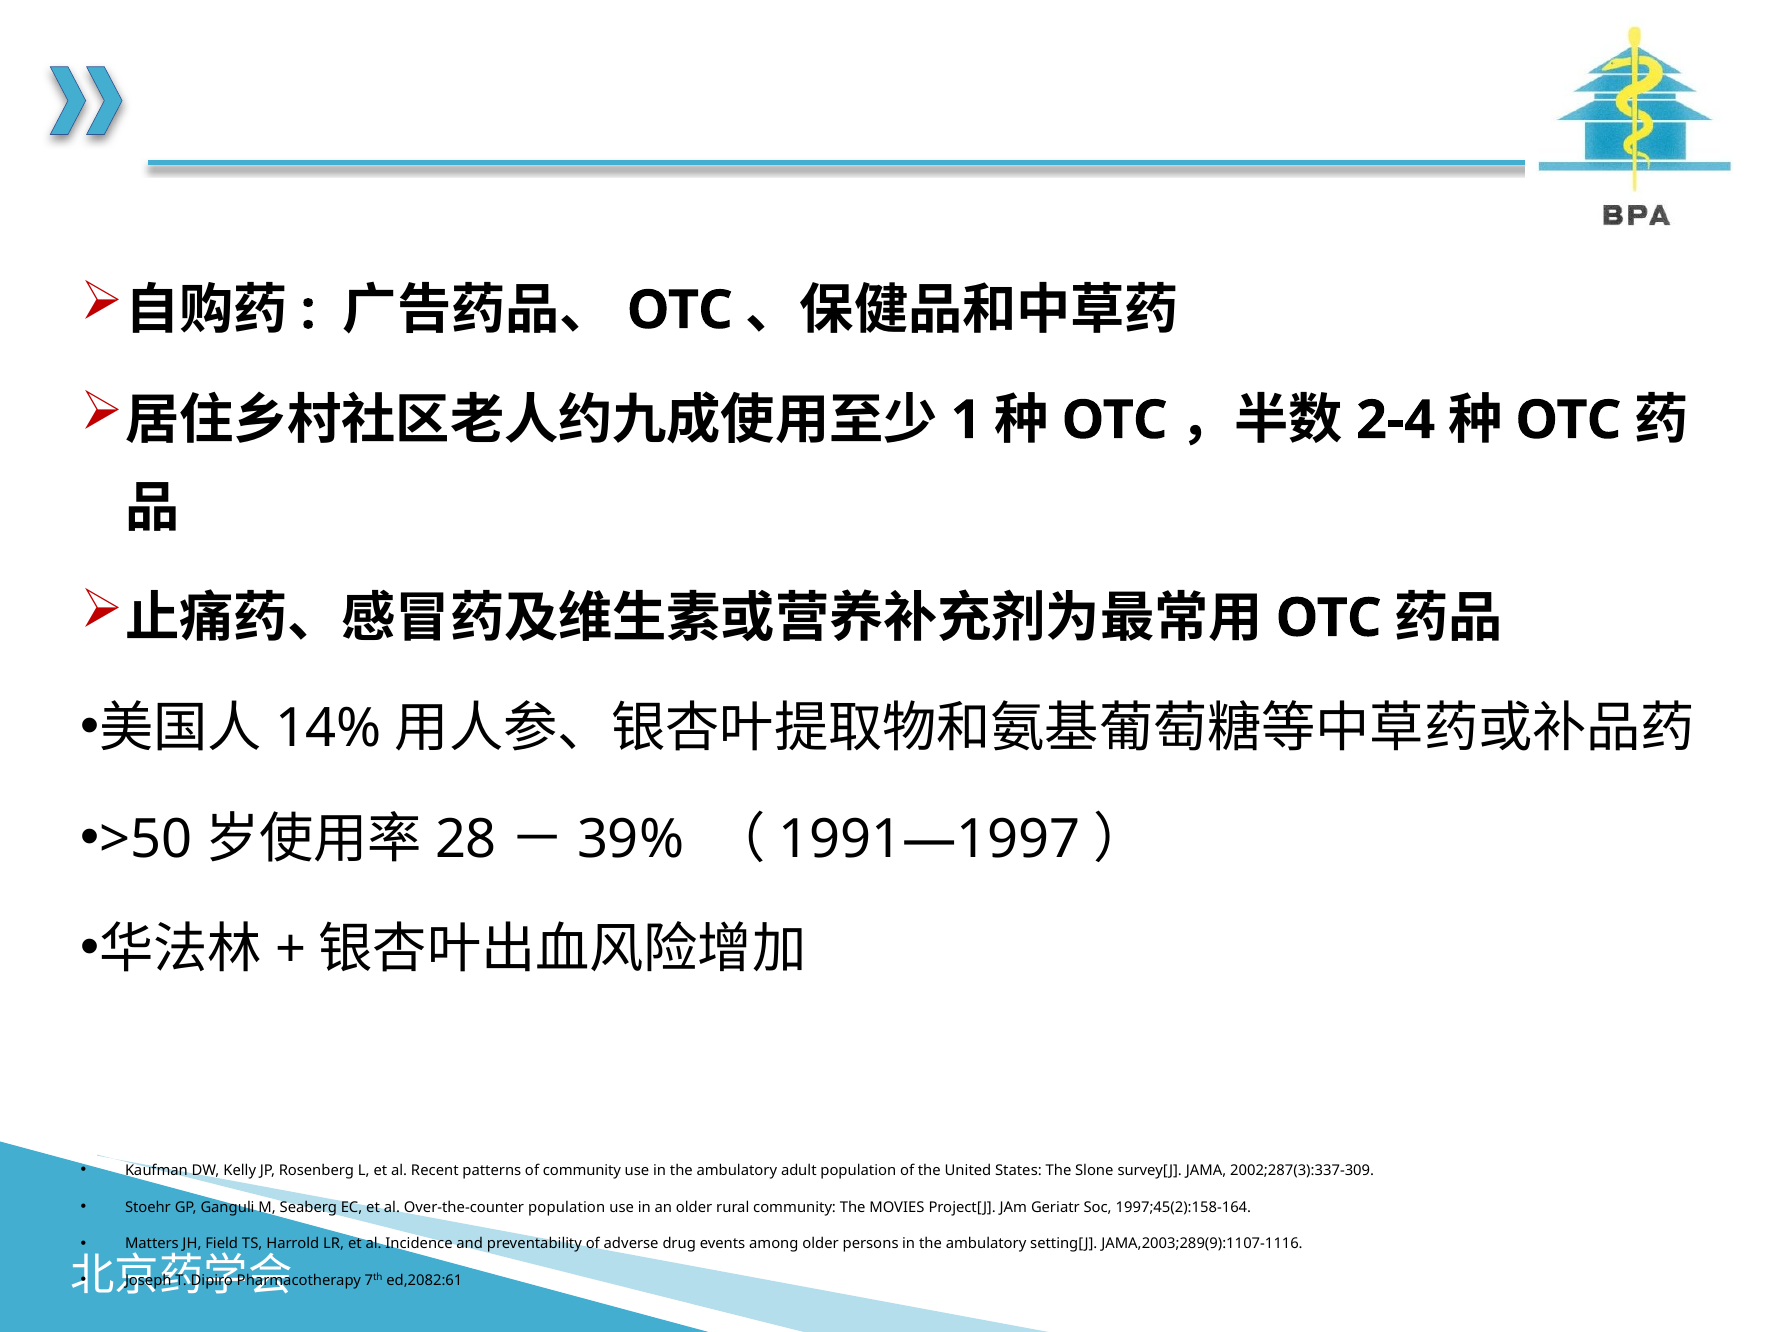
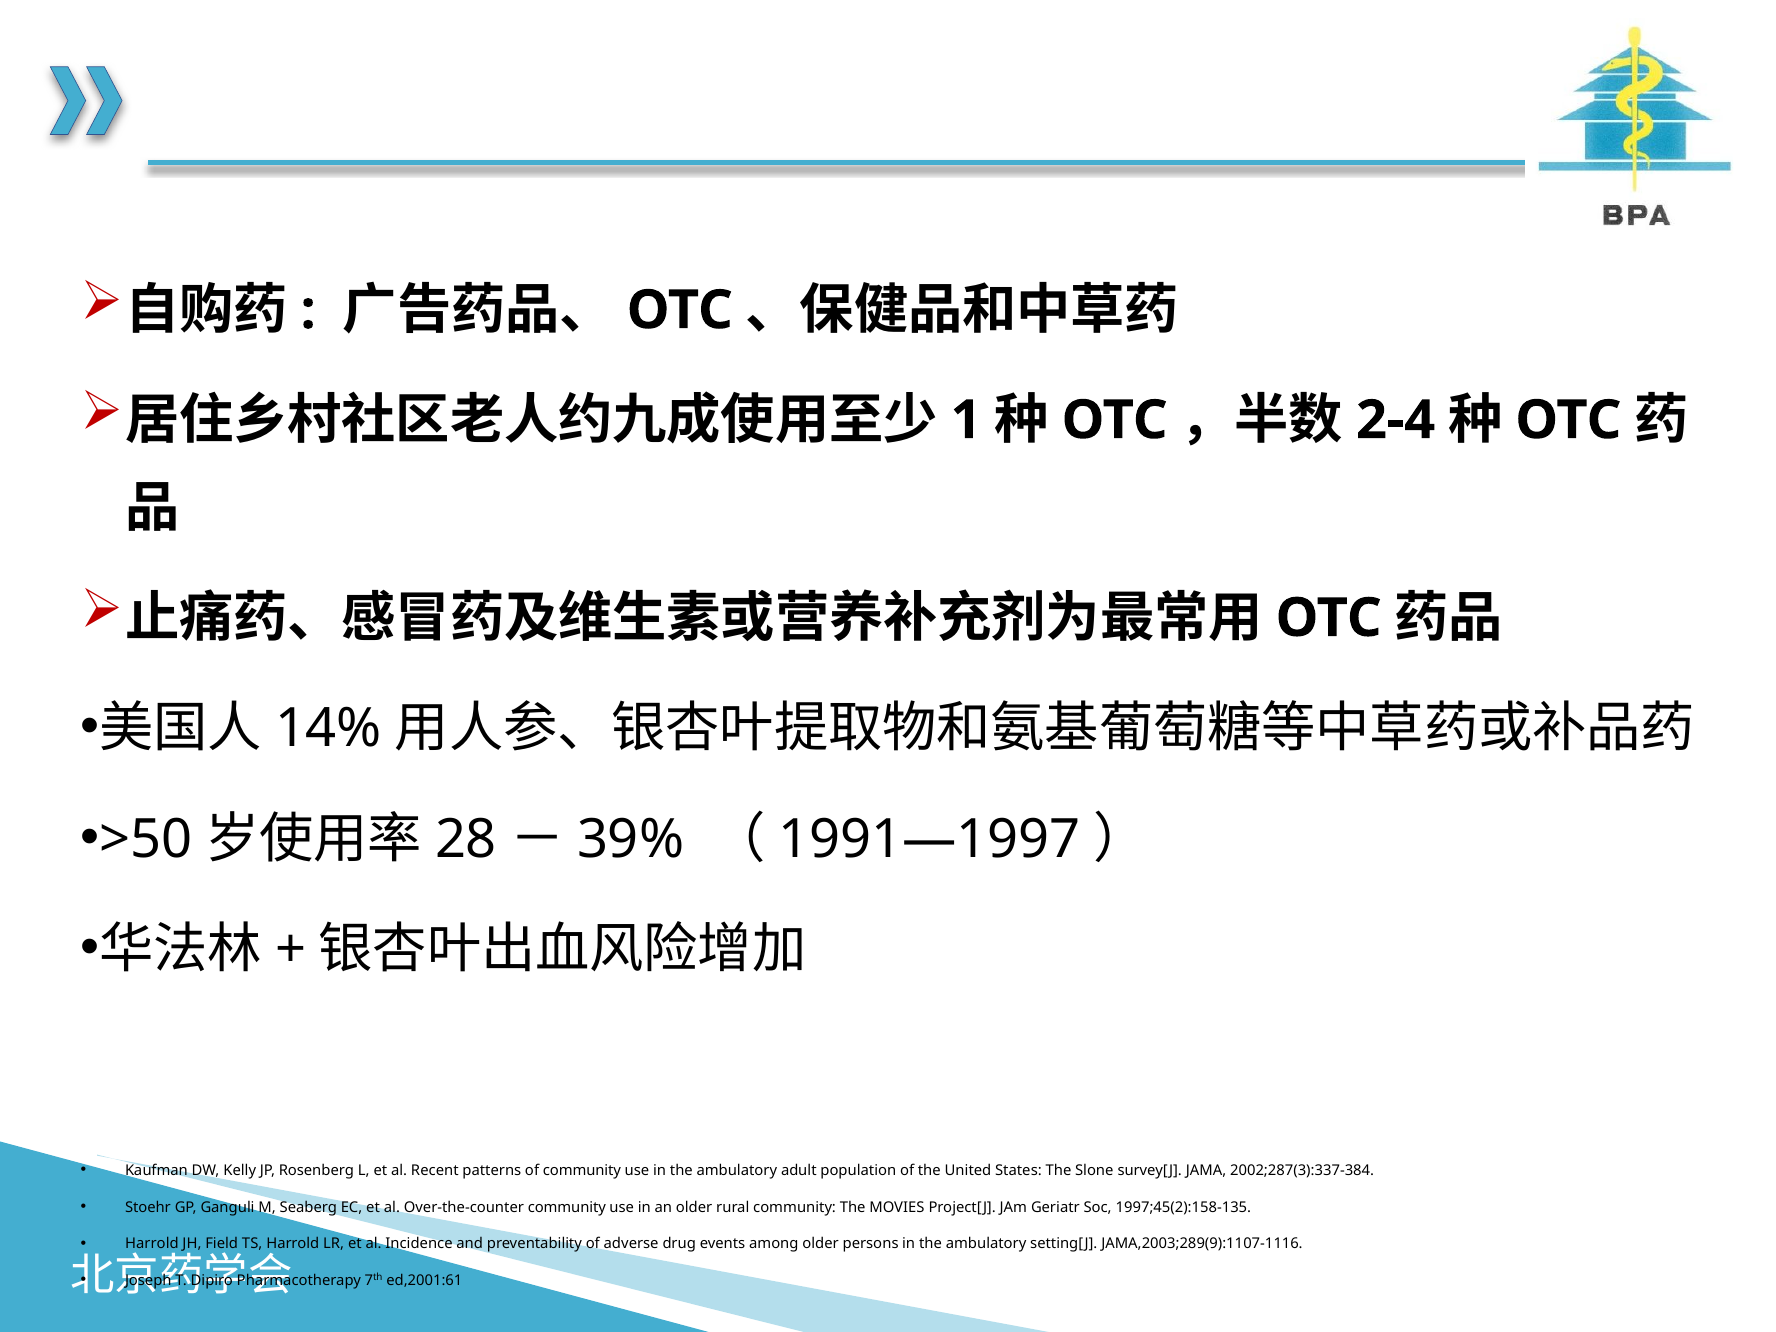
2002;287(3):337-309: 2002;287(3):337-309 -> 2002;287(3):337-384
Over-the-counter population: population -> community
1997;45(2):158-164: 1997;45(2):158-164 -> 1997;45(2):158-135
Matters at (152, 1244): Matters -> Harrold
ed,2082:61: ed,2082:61 -> ed,2001:61
